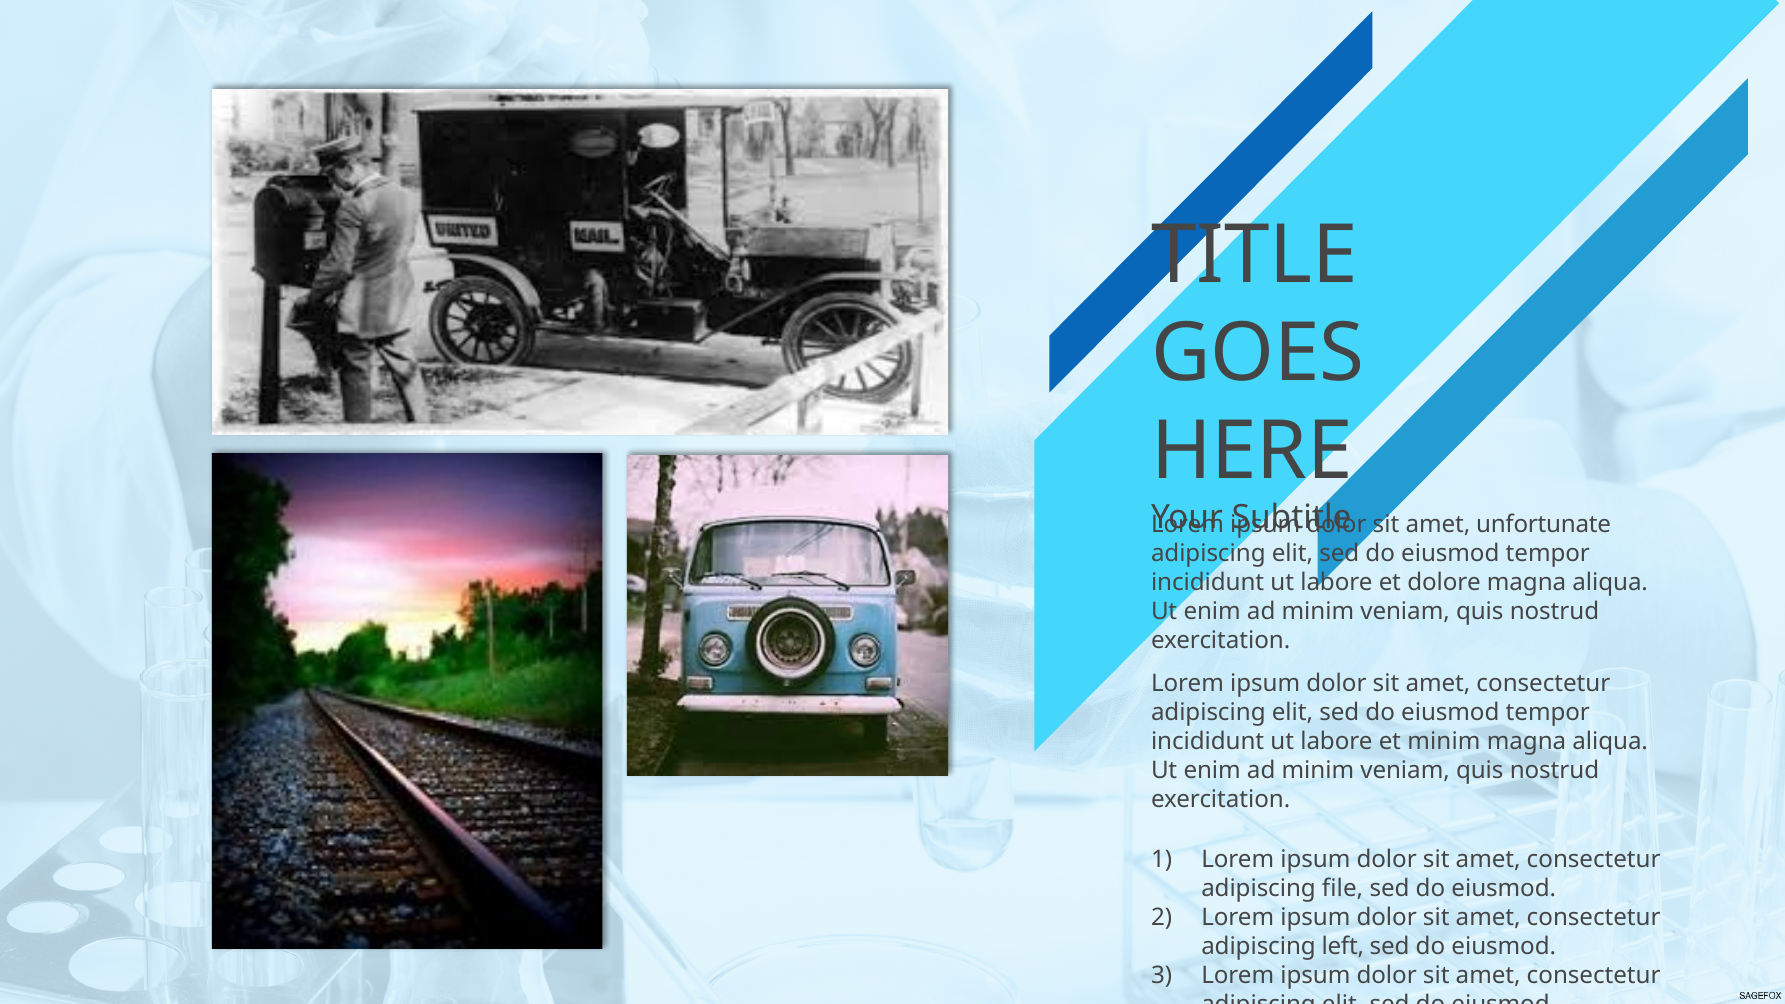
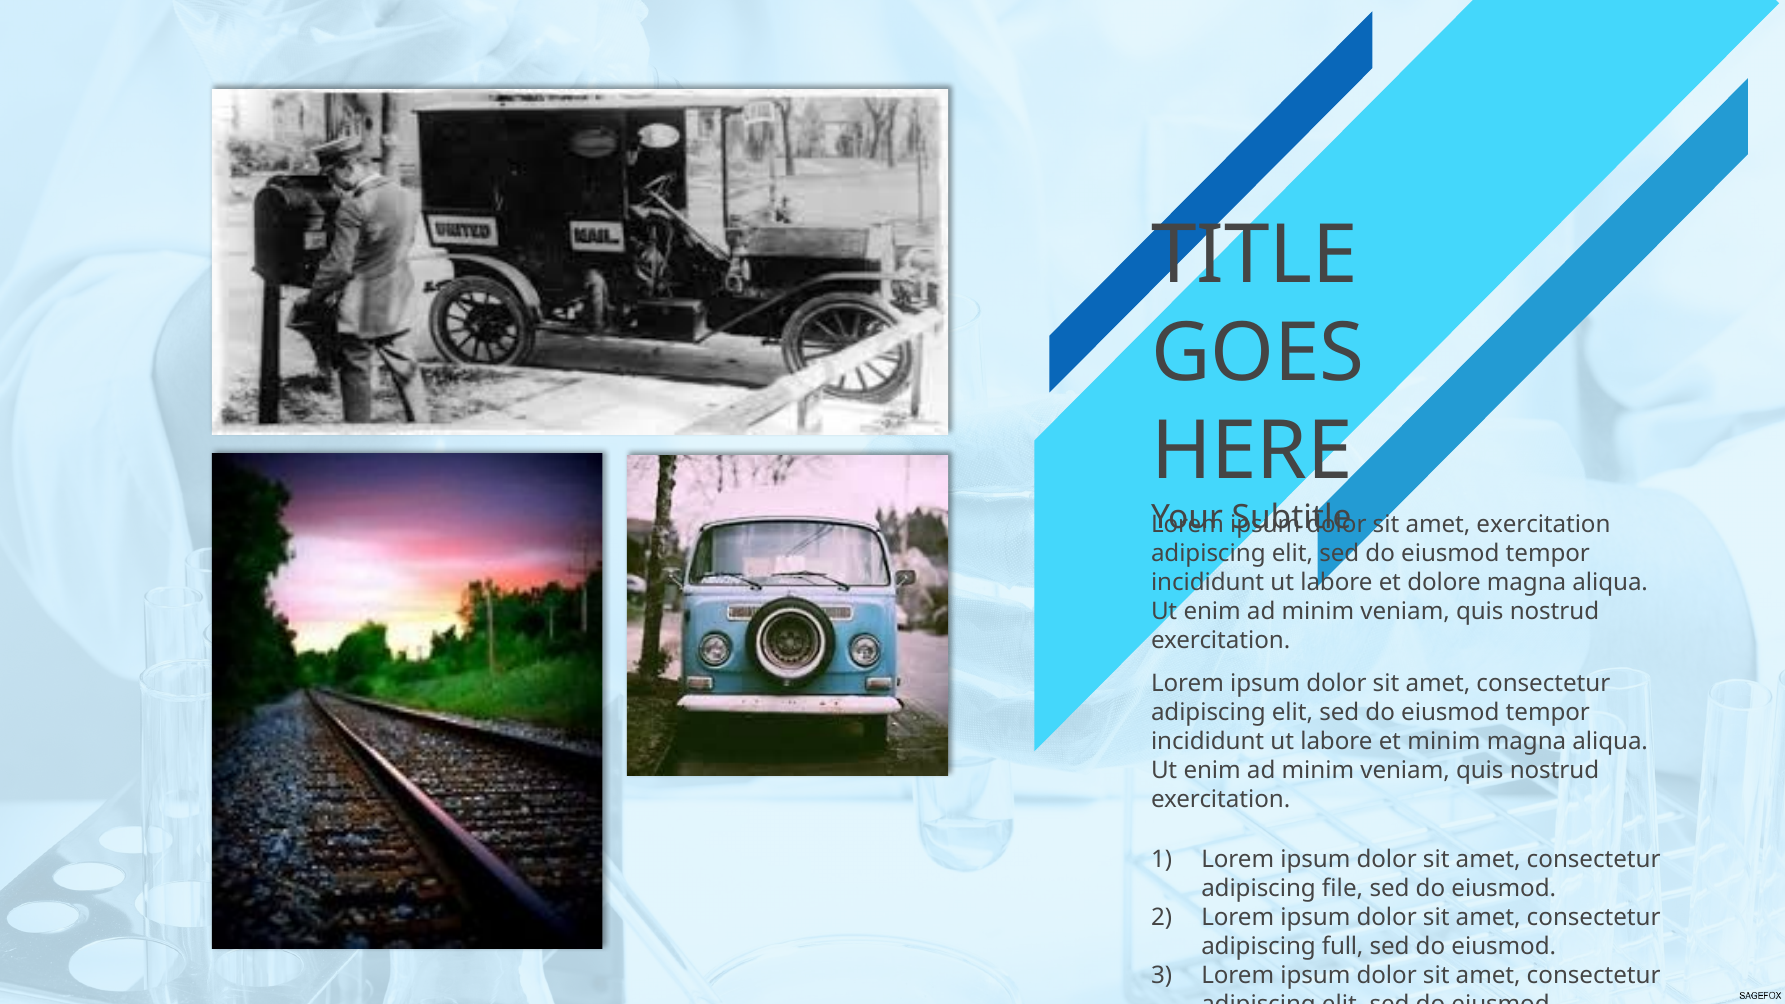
amet unfortunate: unfortunate -> exercitation
left: left -> full
